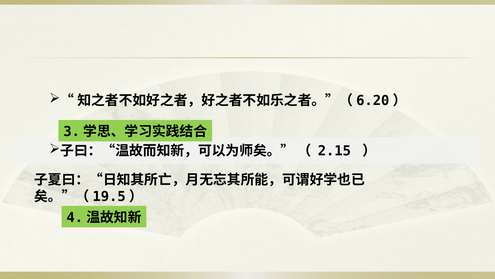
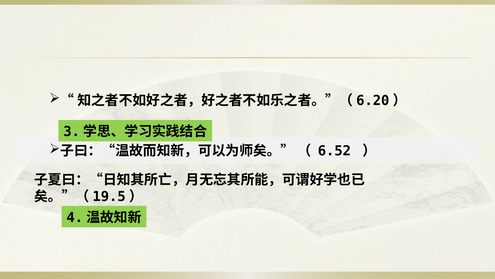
2.15: 2.15 -> 6.52
